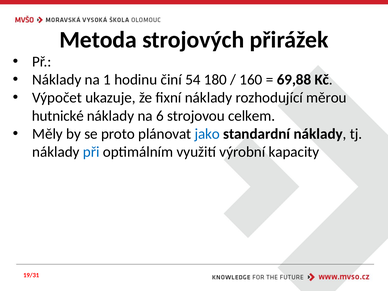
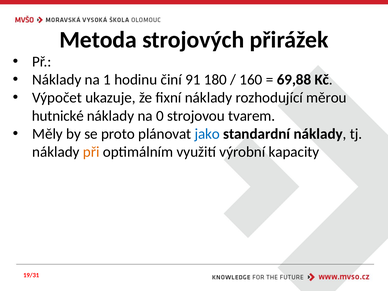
54: 54 -> 91
6: 6 -> 0
celkem: celkem -> tvarem
při colour: blue -> orange
